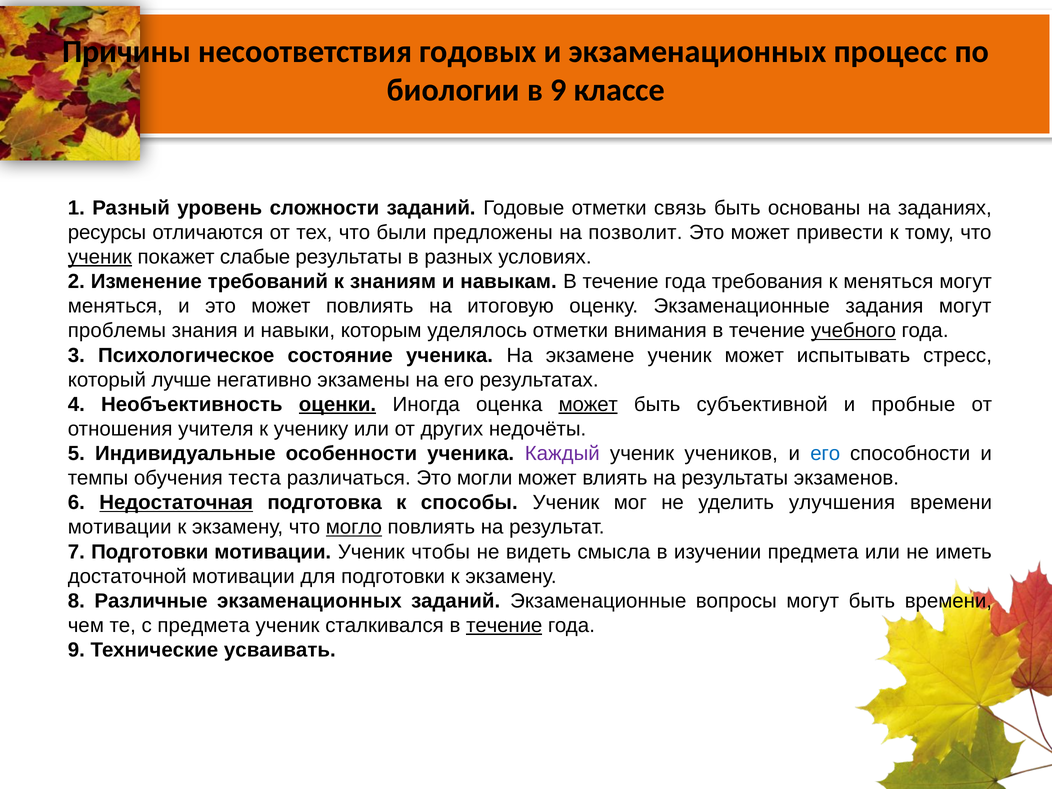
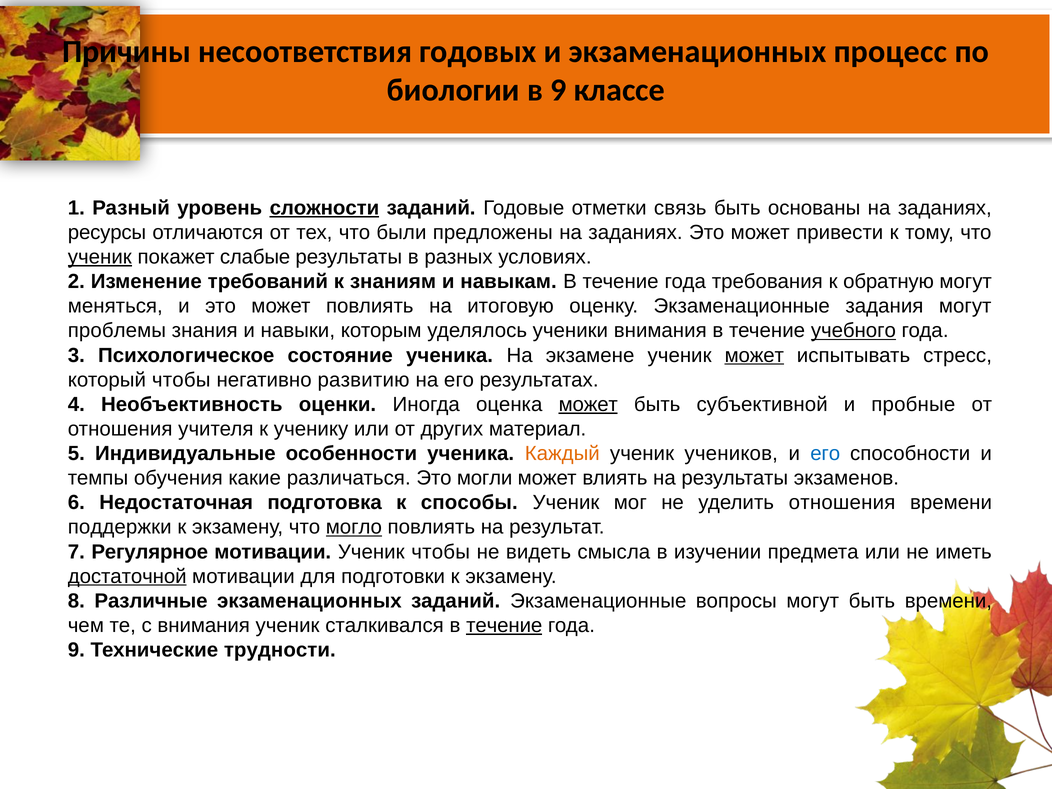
сложности underline: none -> present
предложены на позволит: позволит -> заданиях
к меняться: меняться -> обратную
уделялось отметки: отметки -> ученики
может at (754, 355) underline: none -> present
который лучше: лучше -> чтобы
экзамены: экзамены -> развитию
оценки underline: present -> none
недочёты: недочёты -> материал
Каждый colour: purple -> orange
теста: теста -> какие
Недостаточная underline: present -> none
уделить улучшения: улучшения -> отношения
мотивации at (120, 527): мотивации -> поддержки
7 Подготовки: Подготовки -> Регулярное
достаточной underline: none -> present
с предмета: предмета -> внимания
усваивать: усваивать -> трудности
